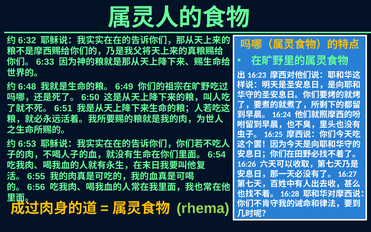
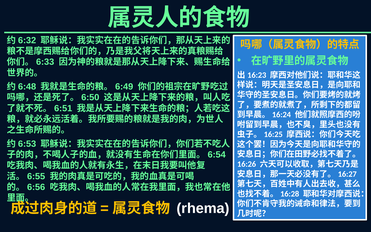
rhema colour: light green -> white
